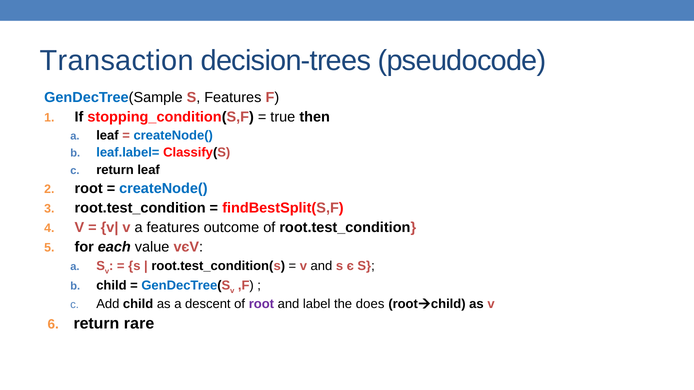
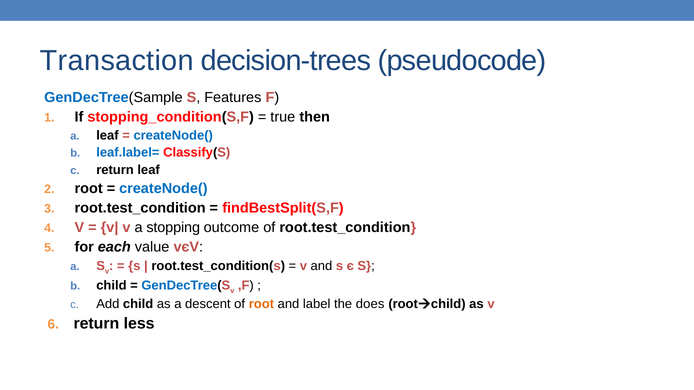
a features: features -> stopping
root at (261, 304) colour: purple -> orange
rare: rare -> less
